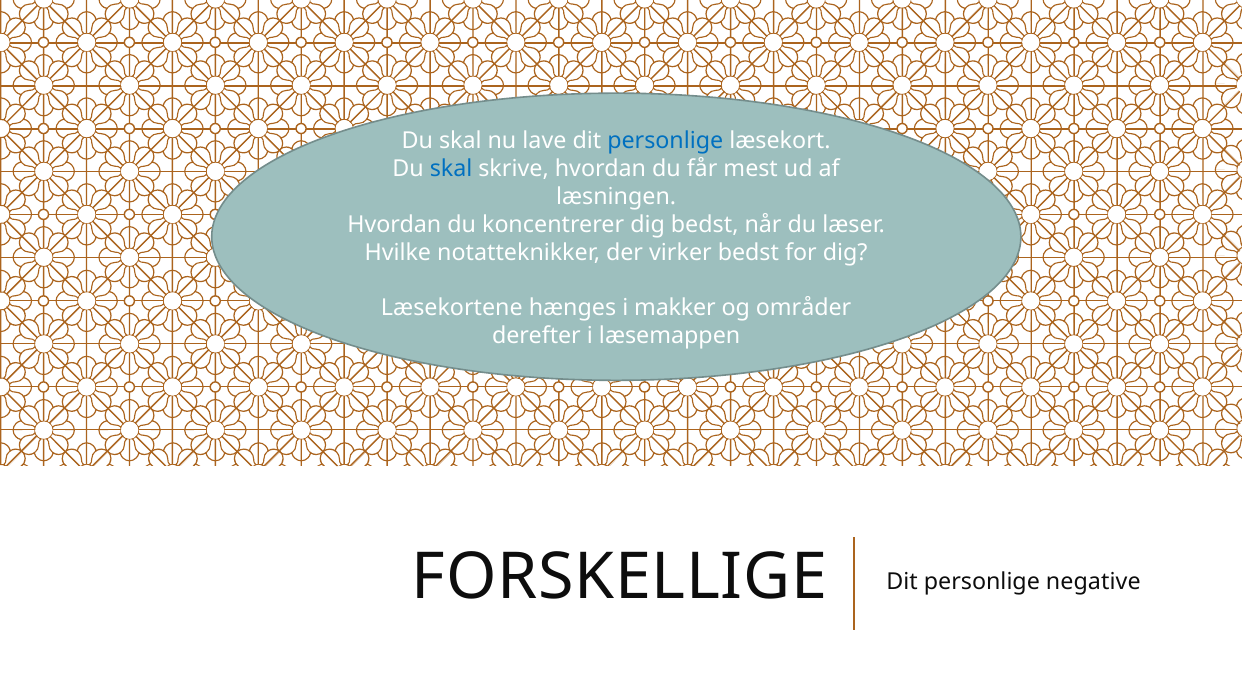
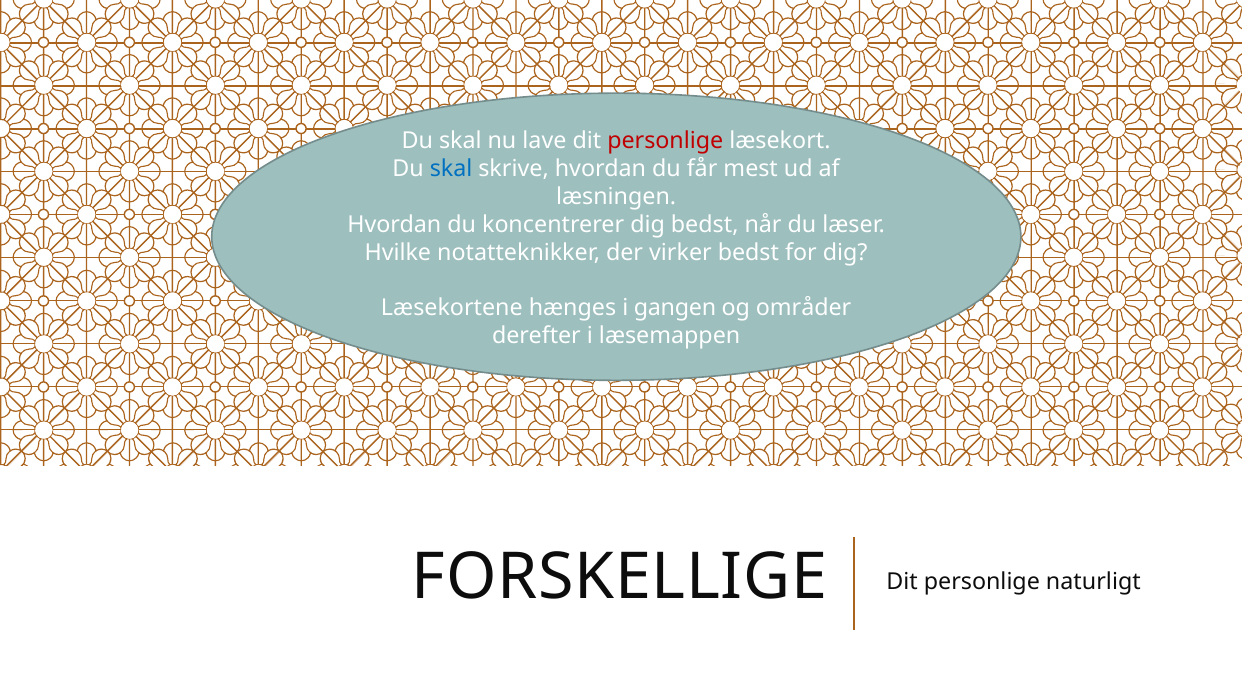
personlige at (665, 140) colour: blue -> red
makker: makker -> gangen
negative: negative -> naturligt
